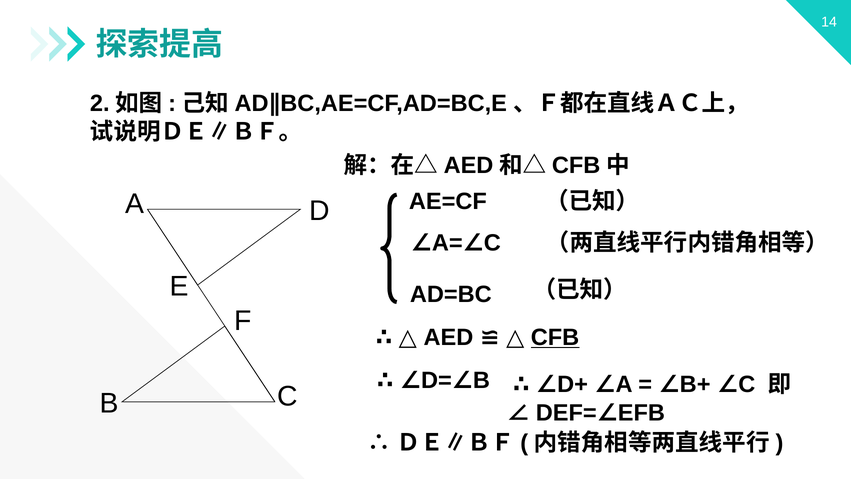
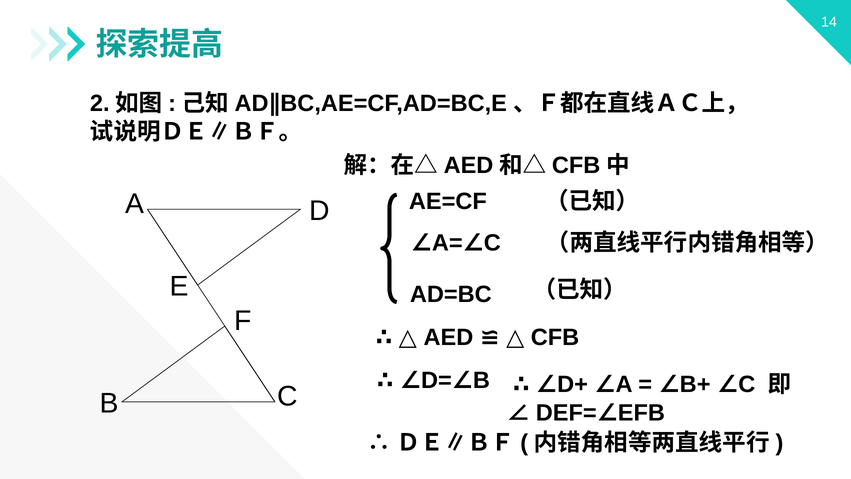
CFB at (555, 337) underline: present -> none
